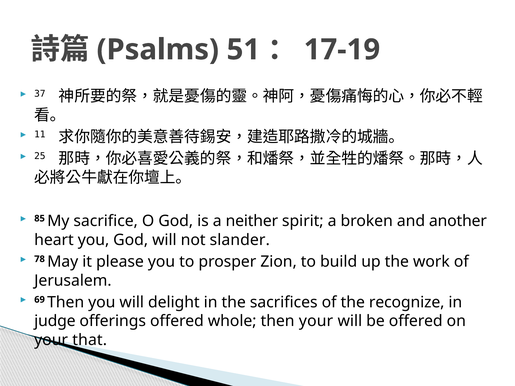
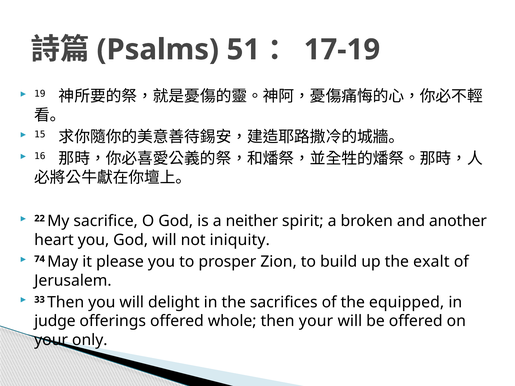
37: 37 -> 19
11: 11 -> 15
25: 25 -> 16
85: 85 -> 22
slander: slander -> iniquity
78: 78 -> 74
work: work -> exalt
69: 69 -> 33
recognize: recognize -> equipped
that: that -> only
